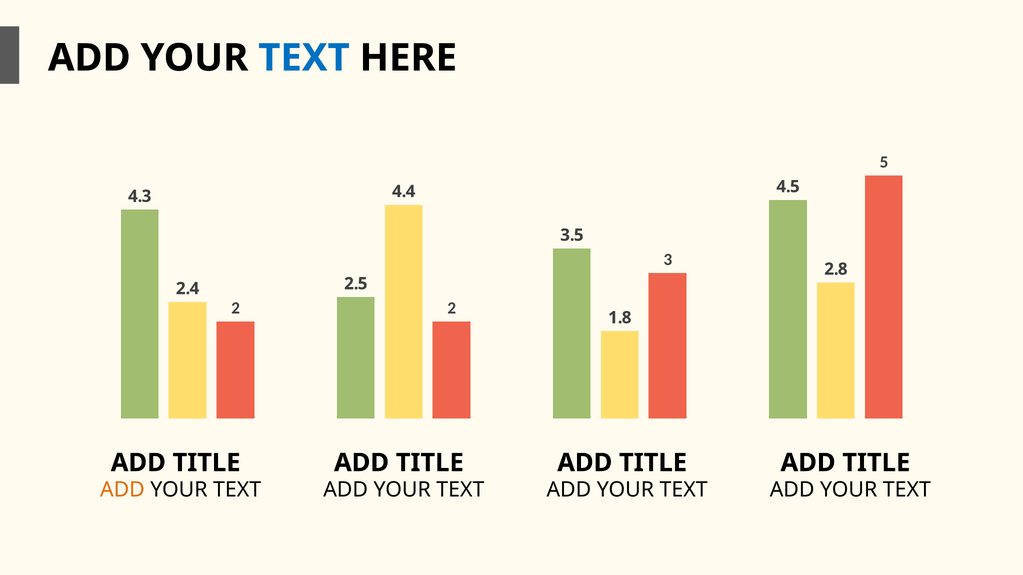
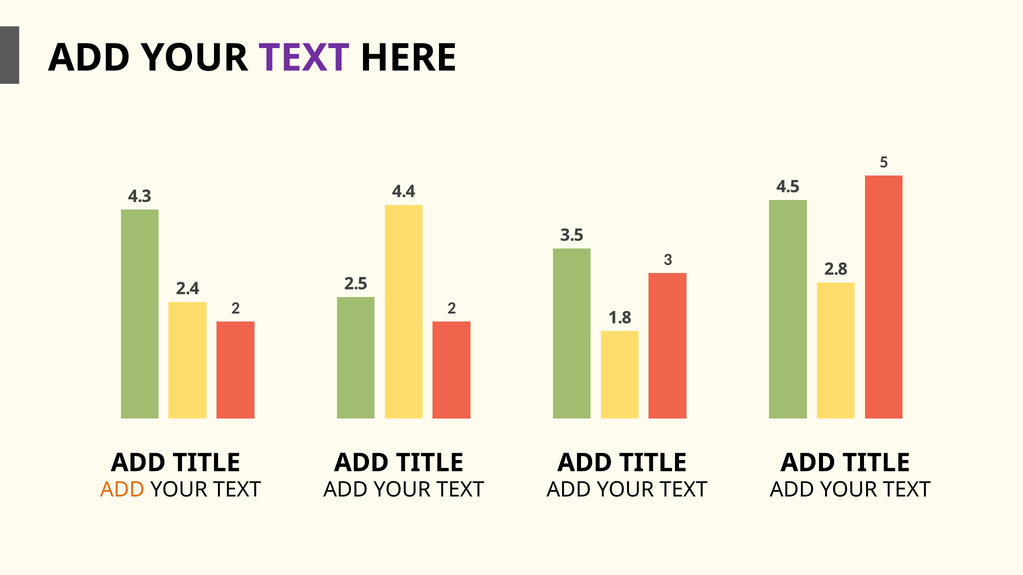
TEXT at (304, 58) colour: blue -> purple
